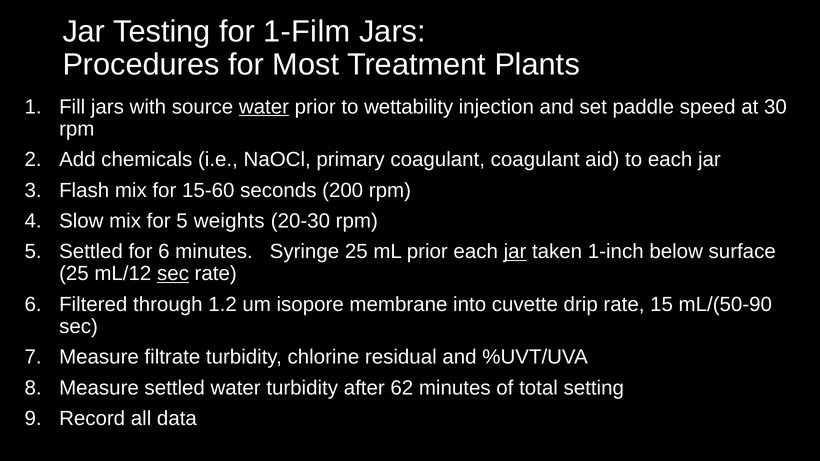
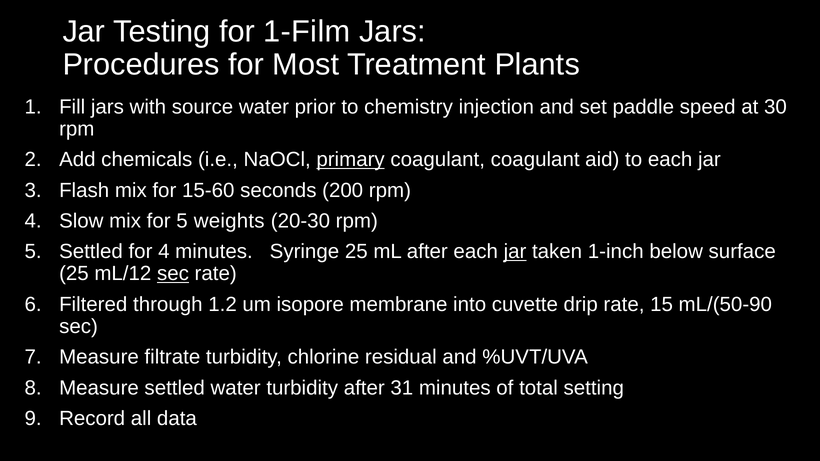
water at (264, 107) underline: present -> none
wettability: wettability -> chemistry
primary underline: none -> present
for 6: 6 -> 4
mL prior: prior -> after
62: 62 -> 31
